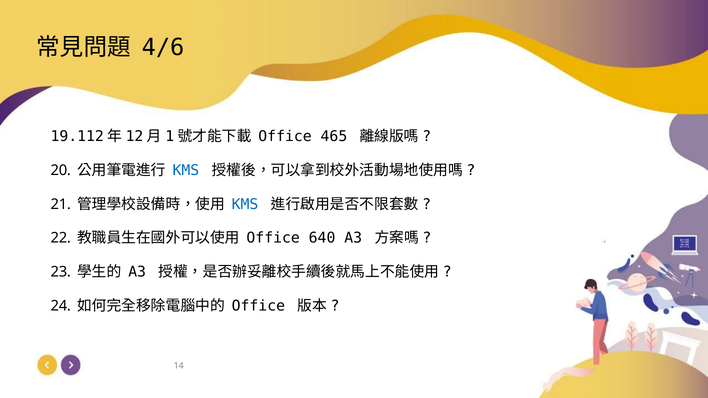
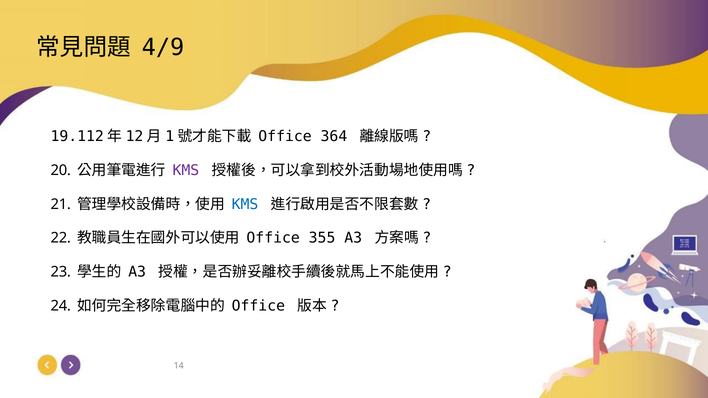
4/6: 4/6 -> 4/9
465: 465 -> 364
KMS at (186, 170) colour: blue -> purple
640: 640 -> 355
